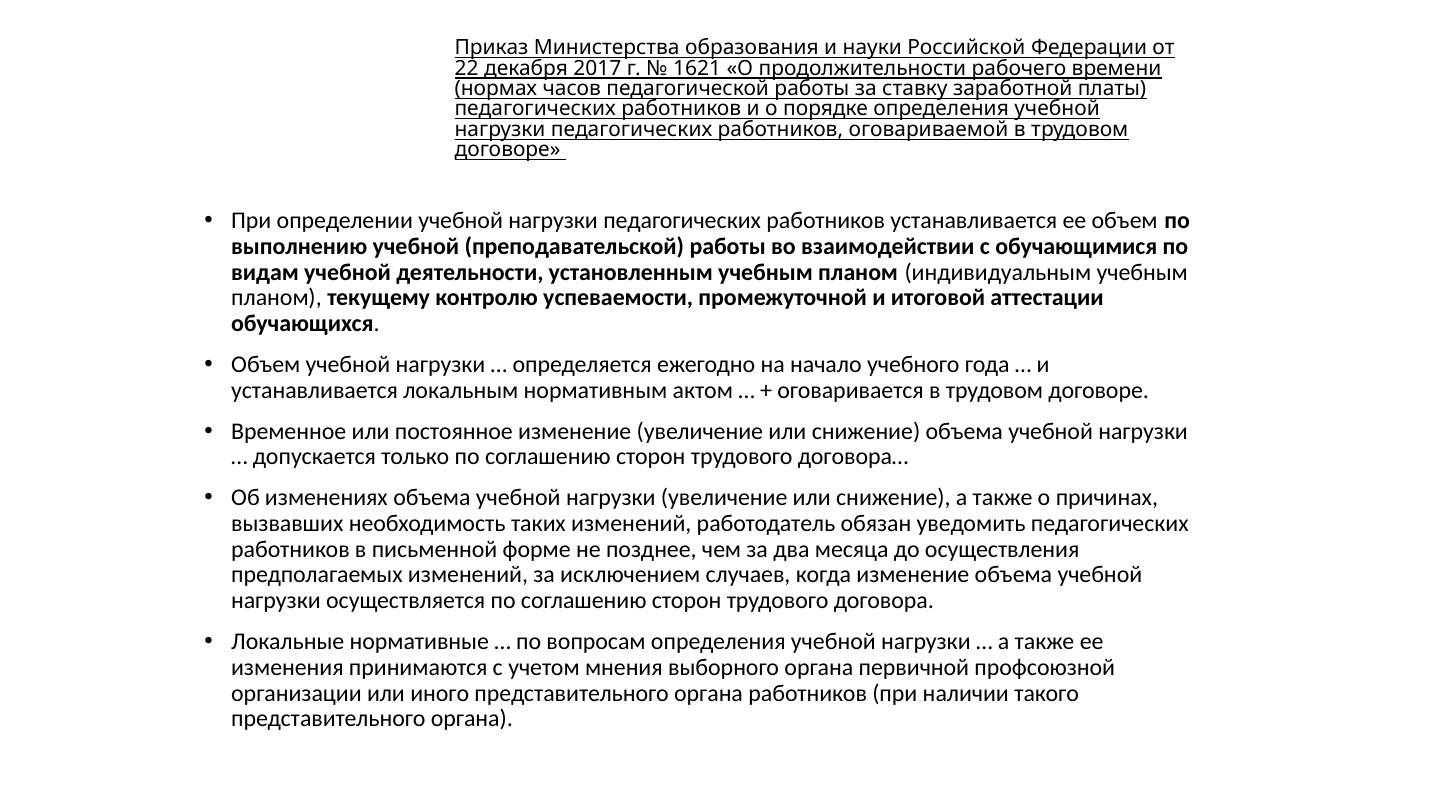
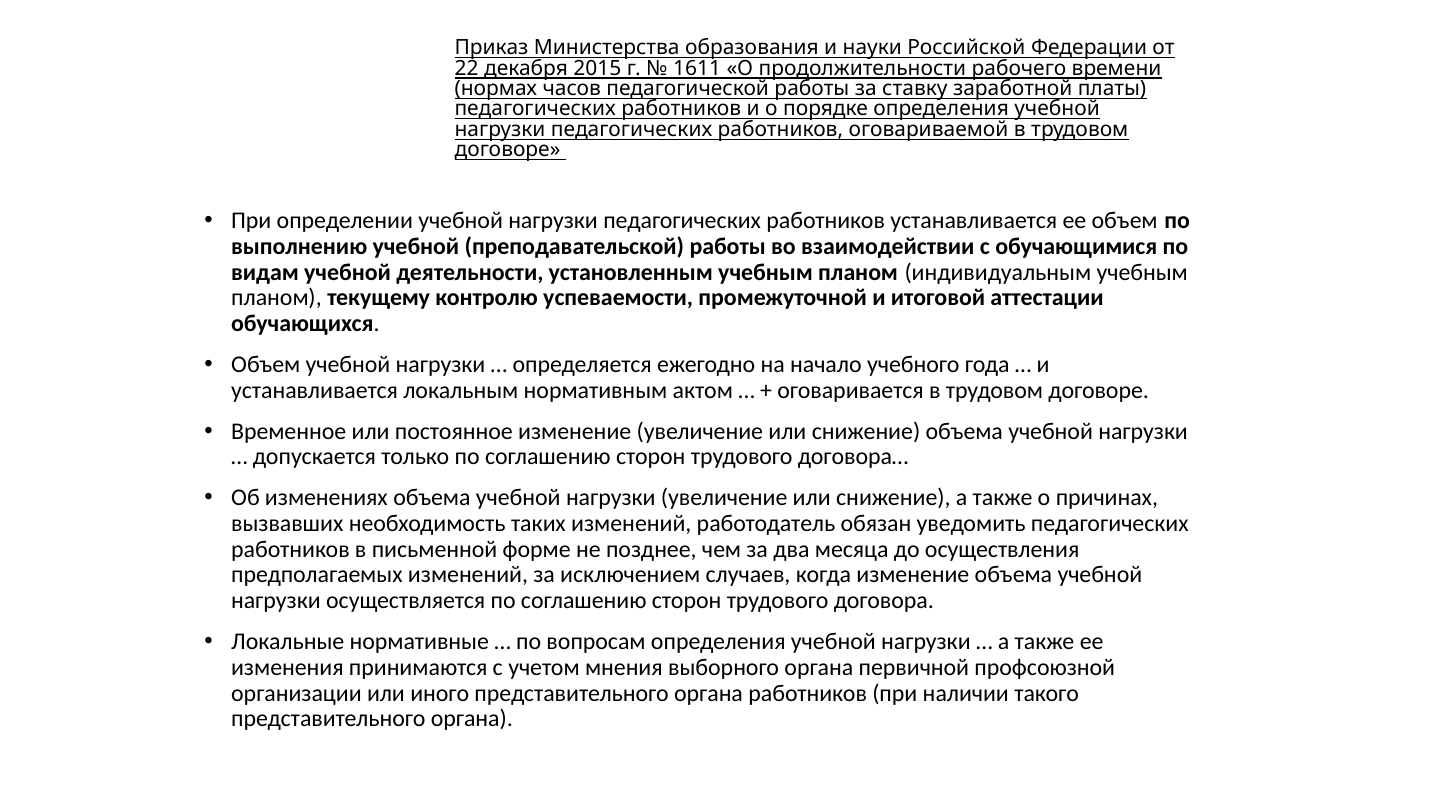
2017: 2017 -> 2015
1621: 1621 -> 1611
